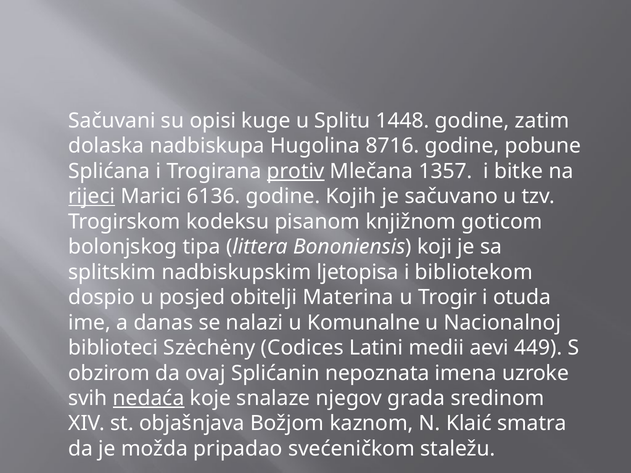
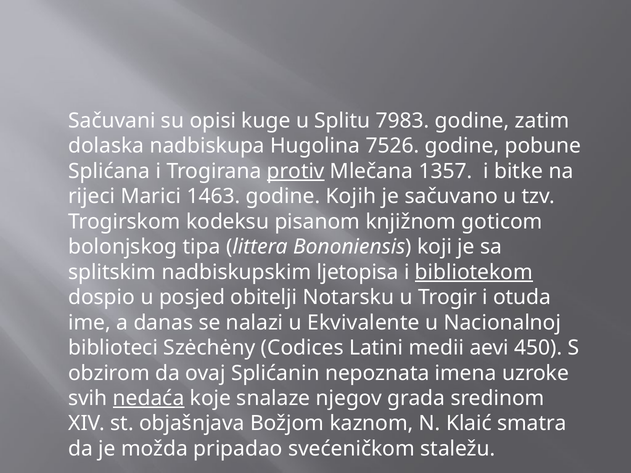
1448: 1448 -> 7983
8716: 8716 -> 7526
rijeci underline: present -> none
6136: 6136 -> 1463
bibliotekom underline: none -> present
Materina: Materina -> Notarsku
Komunalne: Komunalne -> Ekvivalente
449: 449 -> 450
